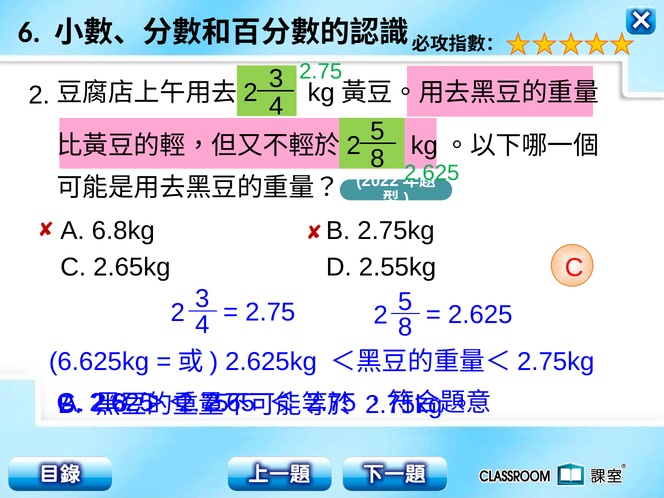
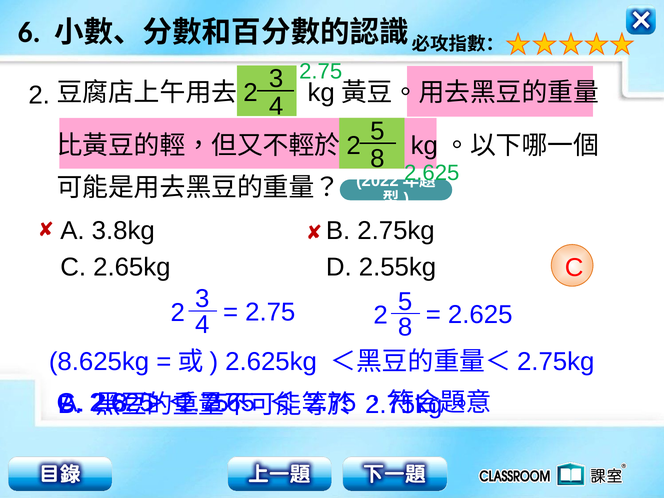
6.8kg: 6.8kg -> 3.8kg
6.625kg: 6.625kg -> 8.625kg
